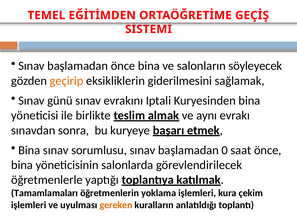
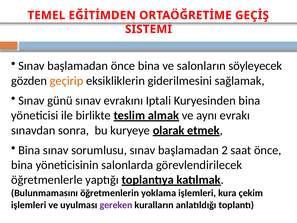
başarı: başarı -> olarak
0: 0 -> 2
Tamamlamaları: Tamamlamaları -> Bulunmamasını
gereken colour: orange -> purple
